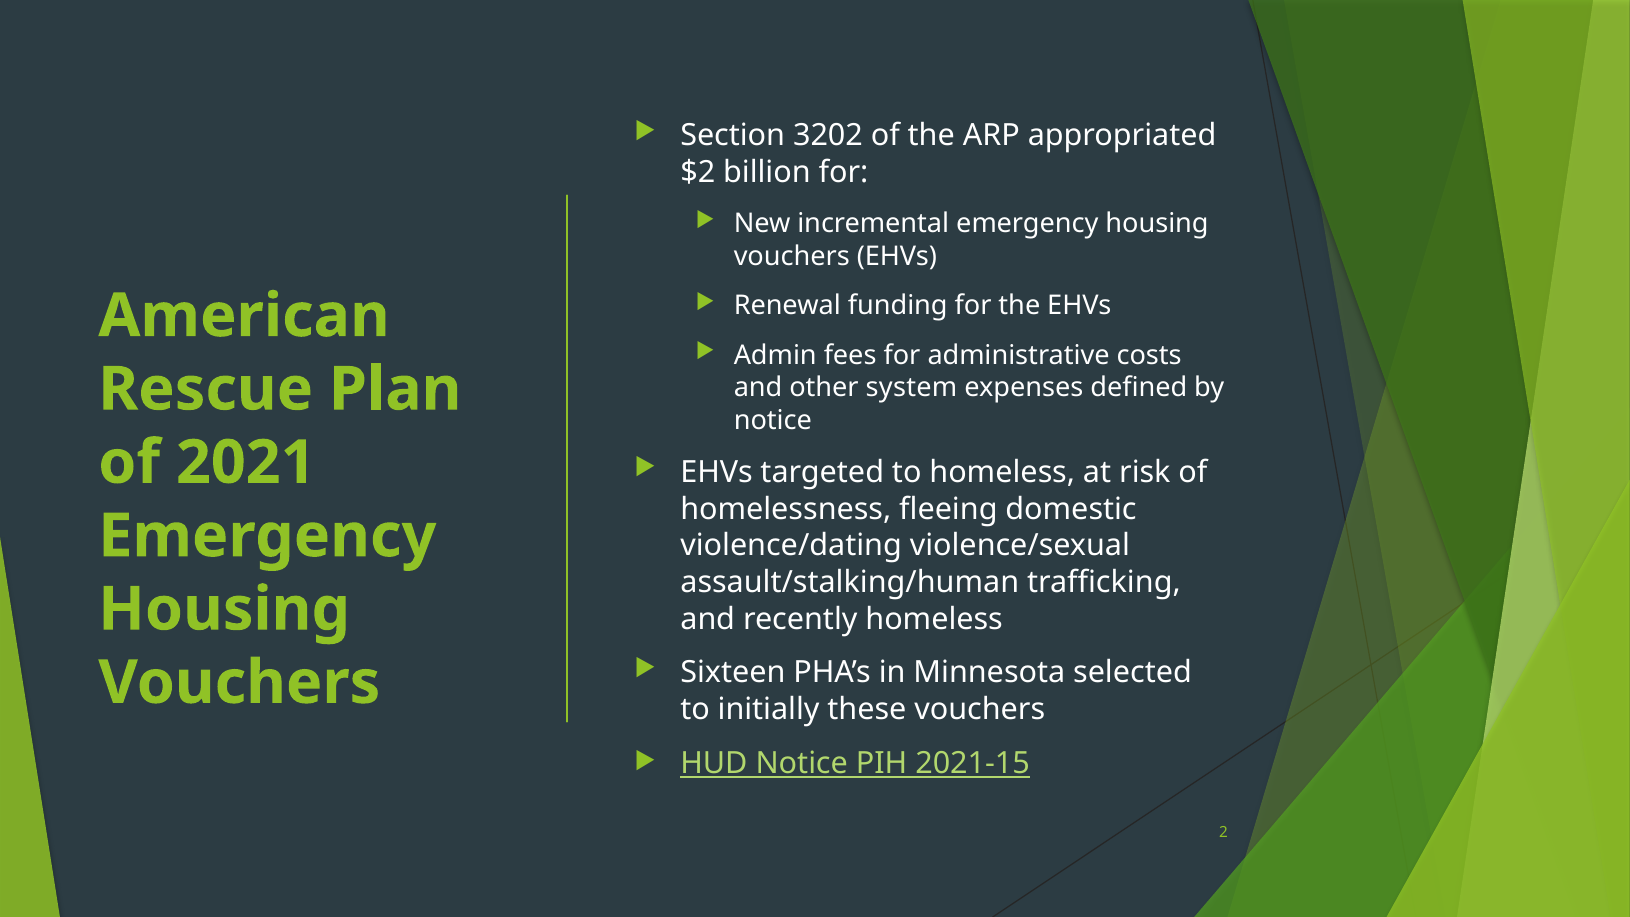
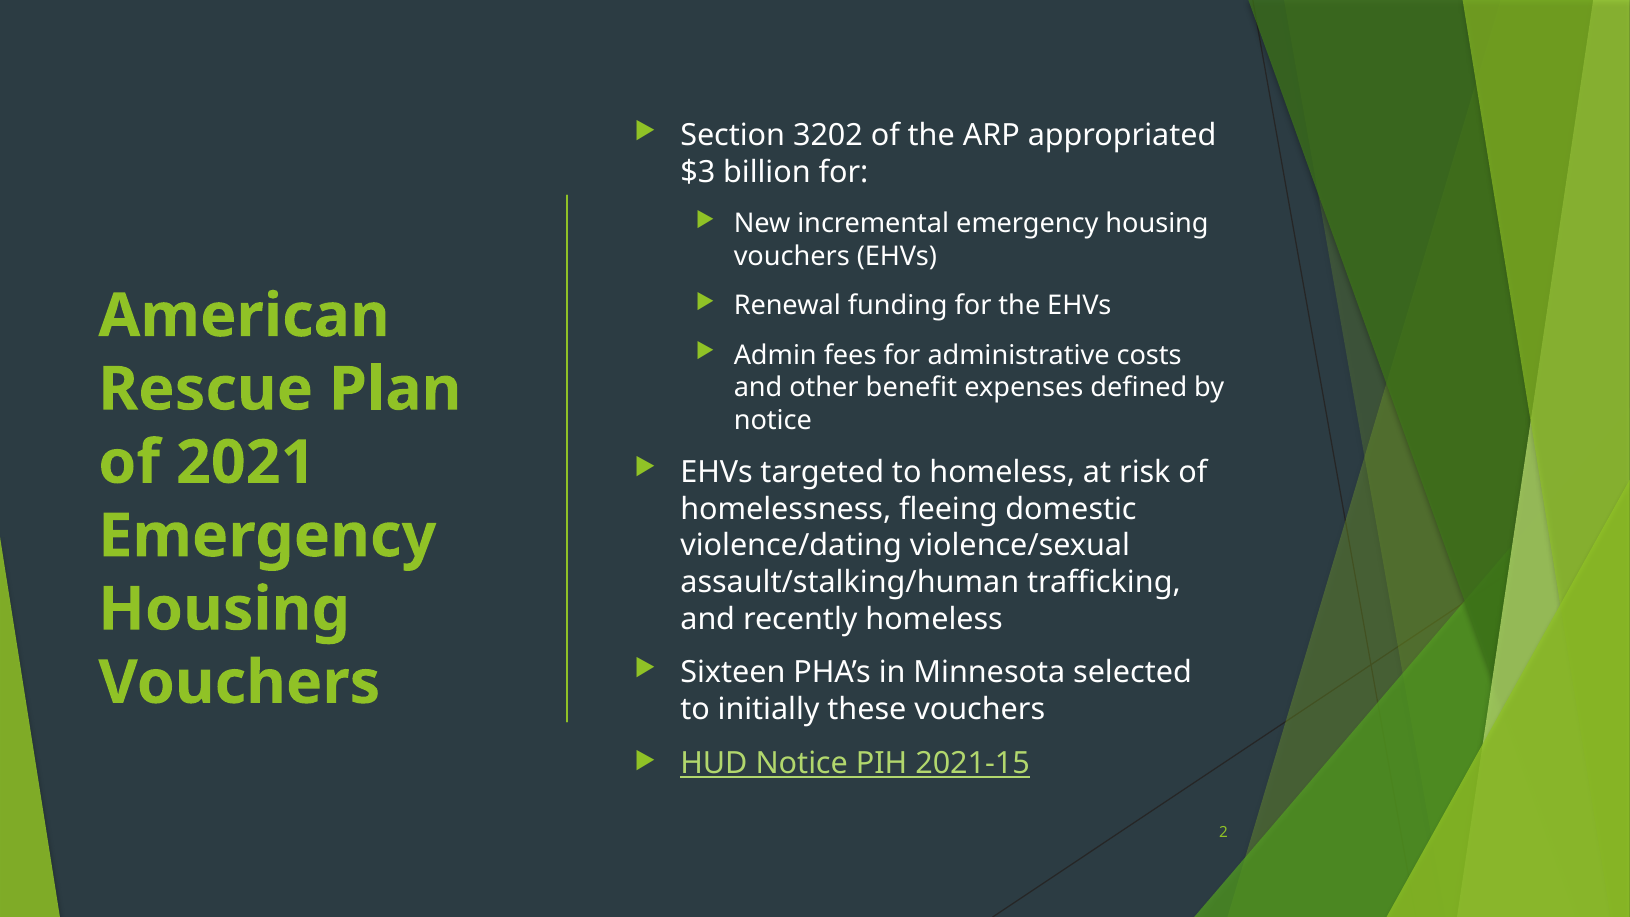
$2: $2 -> $3
system: system -> benefit
